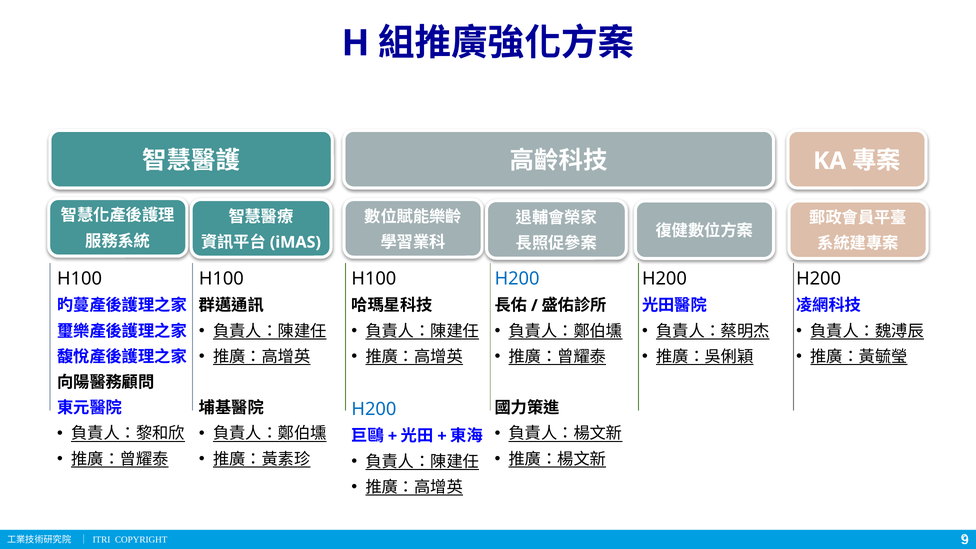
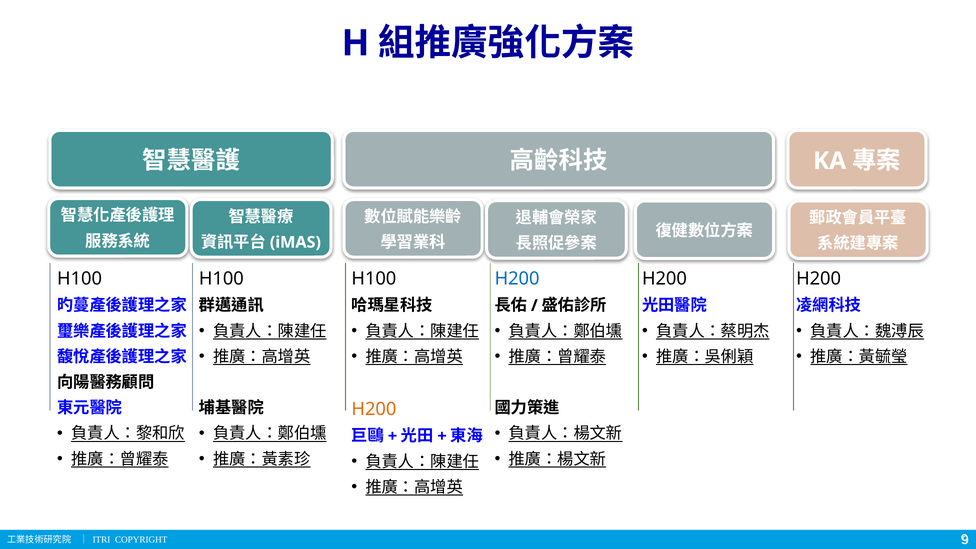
H200 at (374, 409) colour: blue -> orange
